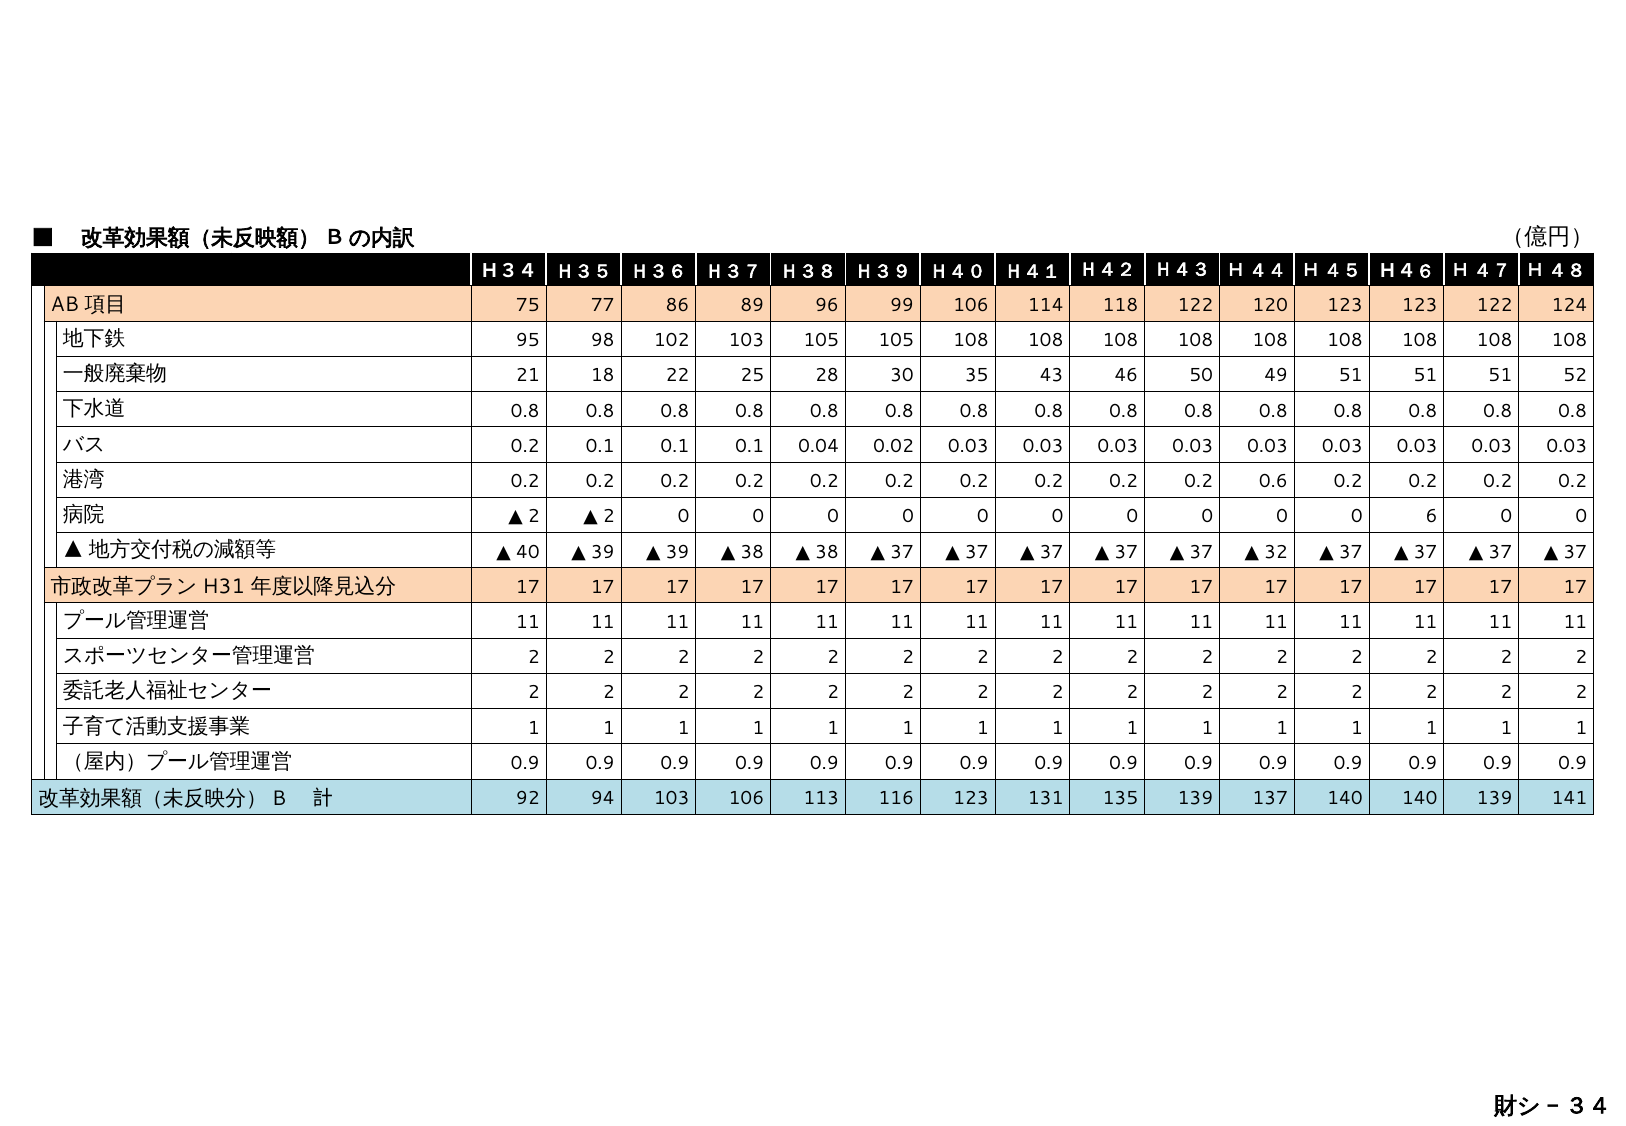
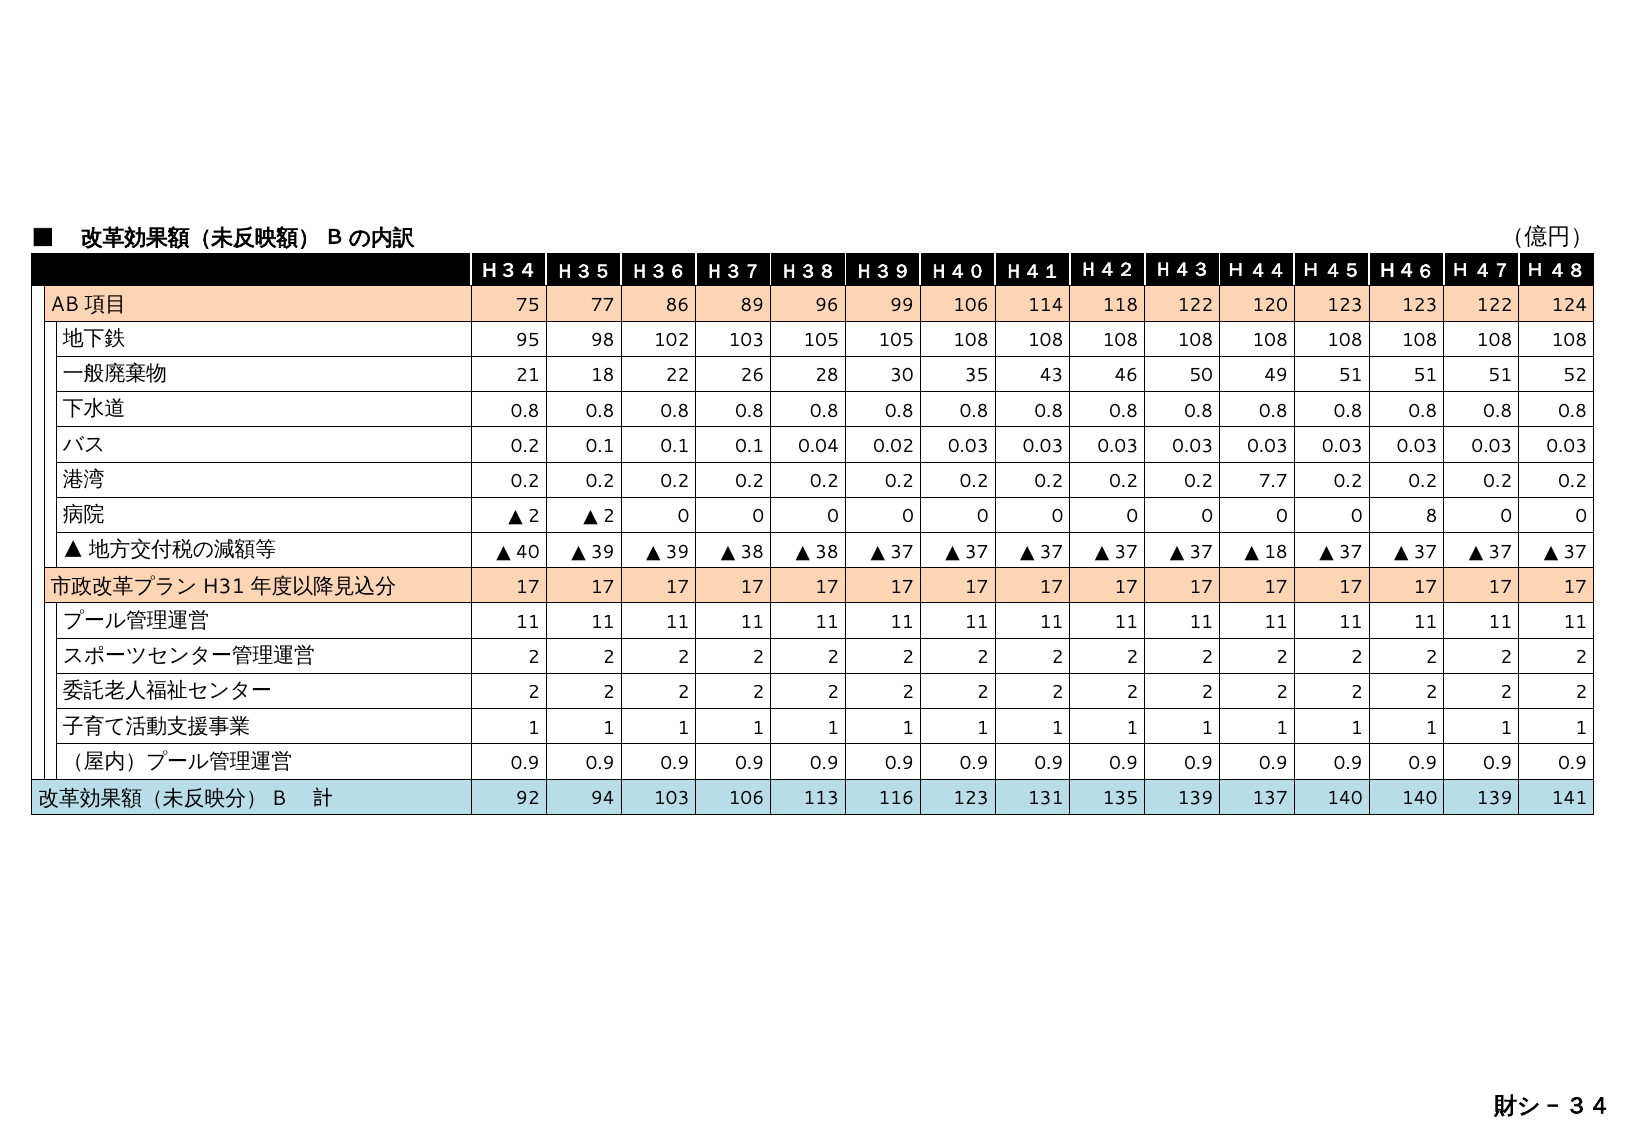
25: 25 -> 26
0.6: 0.6 -> 7.7
6: 6 -> 8
32 at (1276, 552): 32 -> 18
